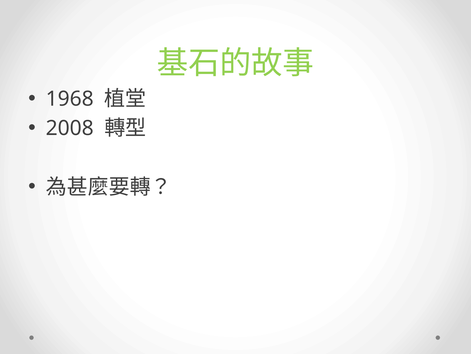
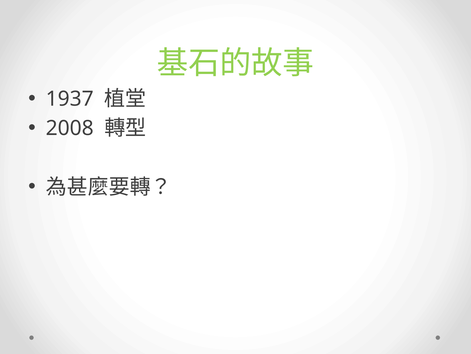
1968: 1968 -> 1937
